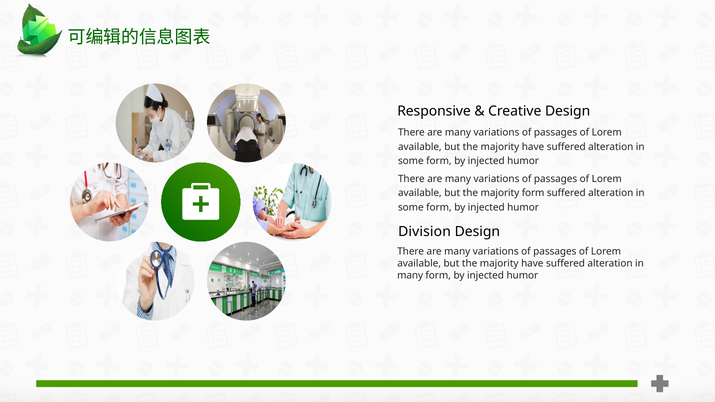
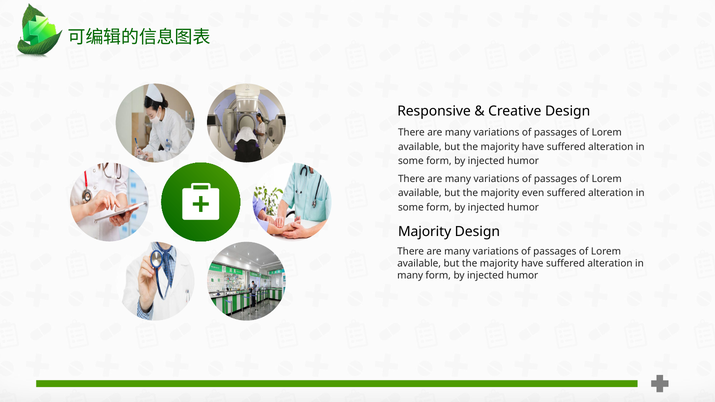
majority form: form -> even
Division at (425, 232): Division -> Majority
